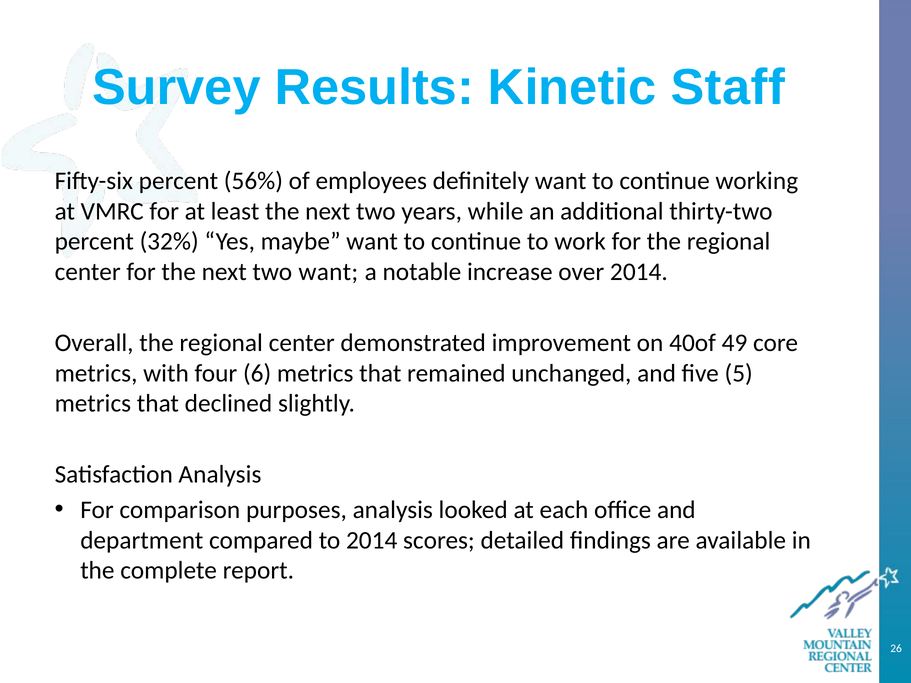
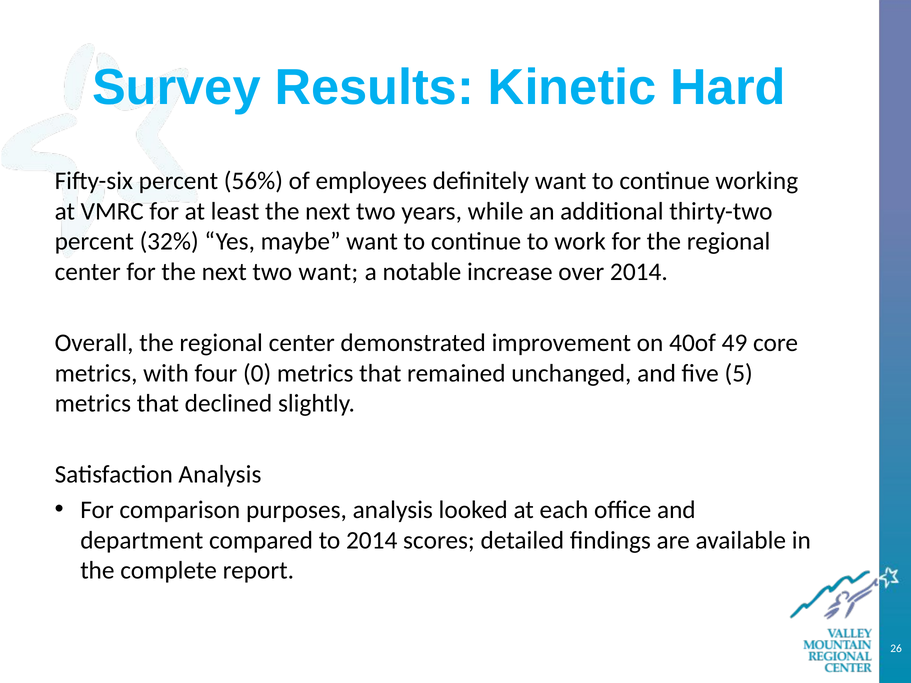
Staff: Staff -> Hard
6: 6 -> 0
